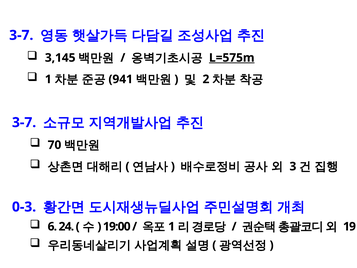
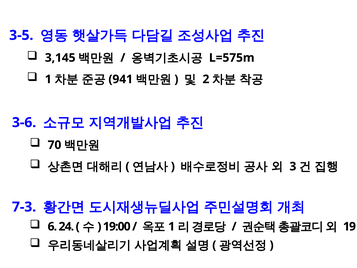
3-7 at (21, 35): 3-7 -> 3-5
L=575m underline: present -> none
3-7 at (24, 122): 3-7 -> 3-6
0-3: 0-3 -> 7-3
